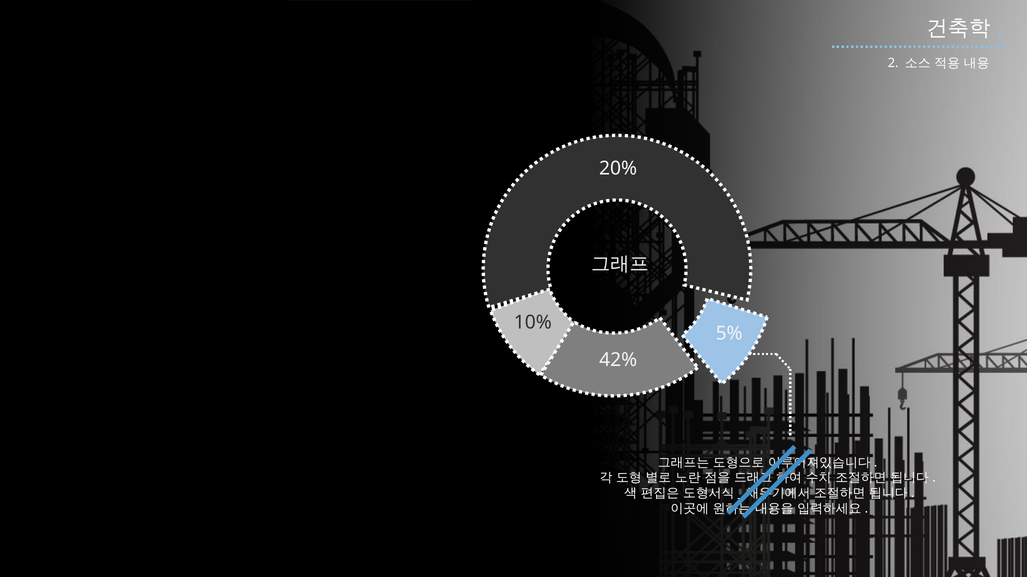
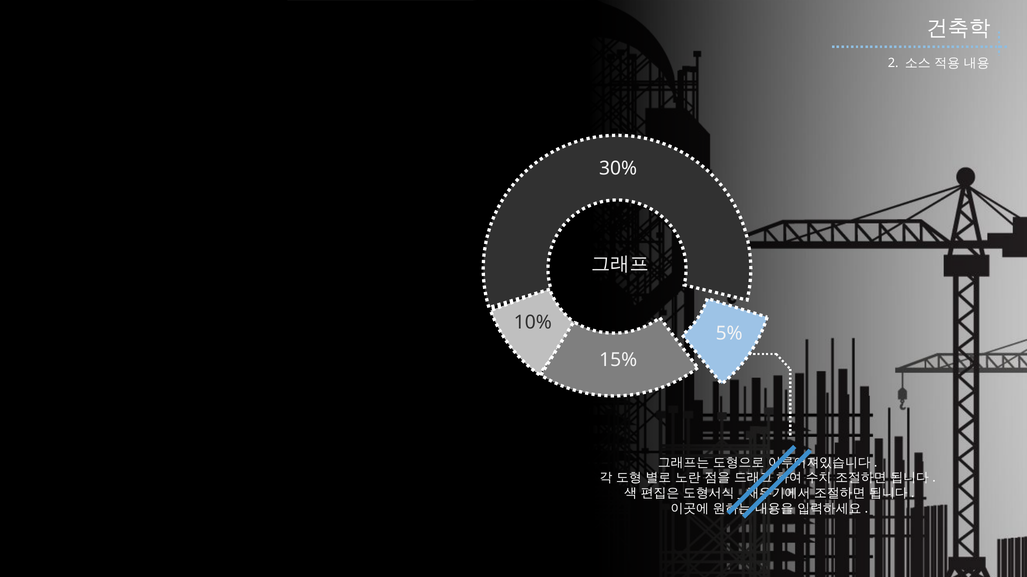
20%: 20% -> 30%
42%: 42% -> 15%
